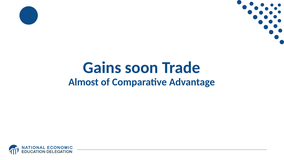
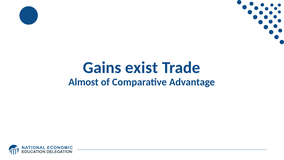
soon: soon -> exist
